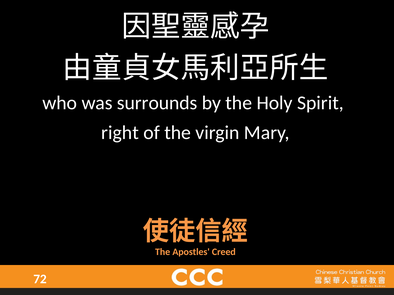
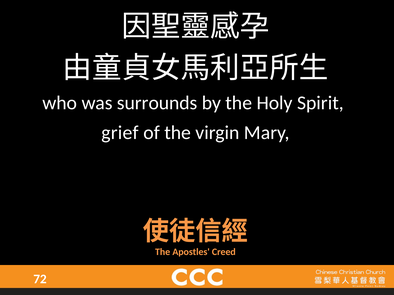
right: right -> grief
